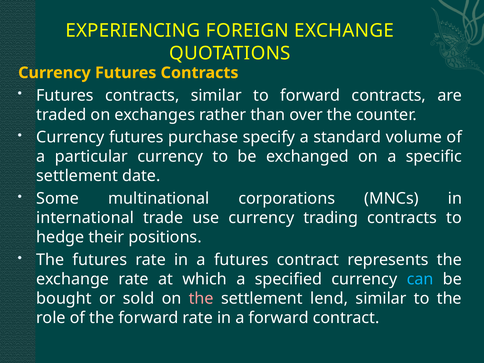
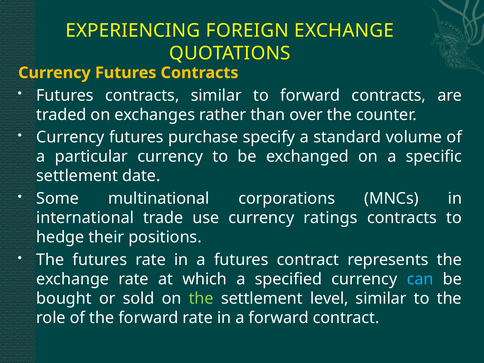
trading: trading -> ratings
the at (201, 299) colour: pink -> light green
lend: lend -> level
